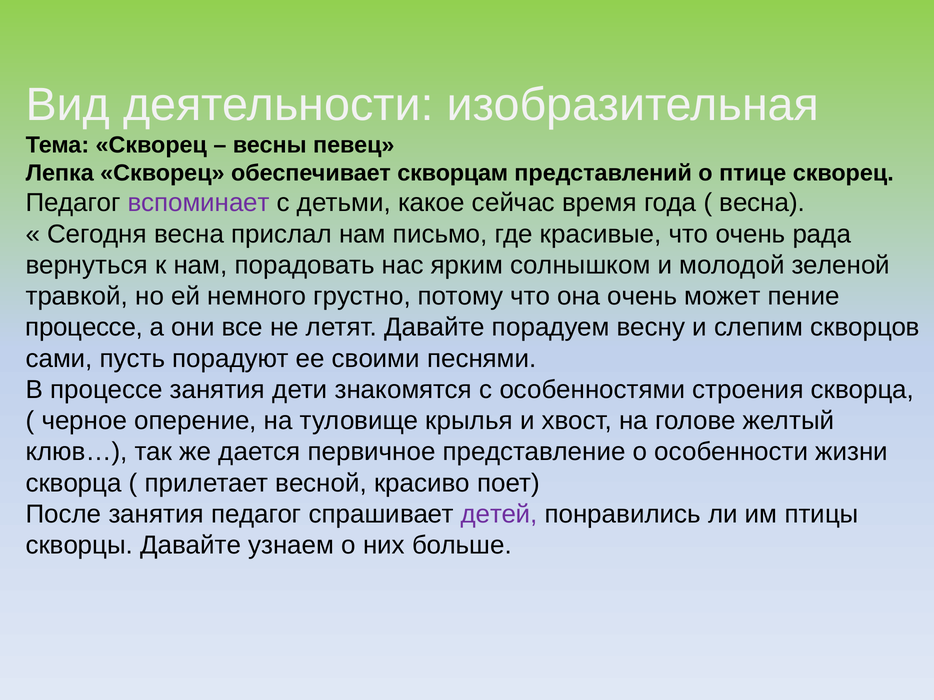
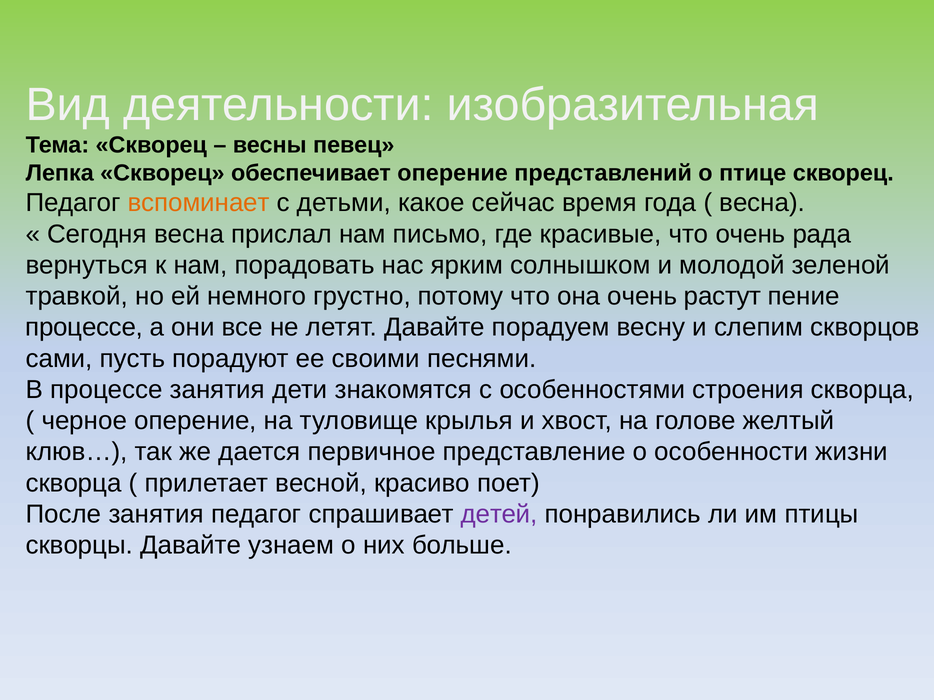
обеспечивает скворцам: скворцам -> оперение
вспоминает colour: purple -> orange
может: может -> растут
